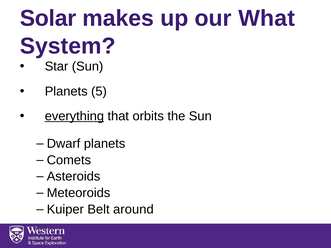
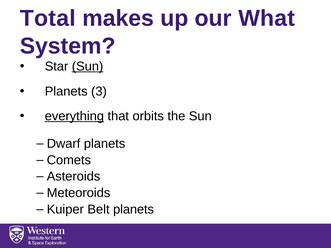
Solar: Solar -> Total
Sun at (88, 66) underline: none -> present
5: 5 -> 3
Belt around: around -> planets
